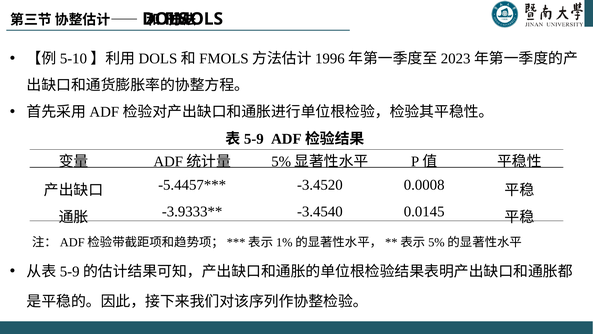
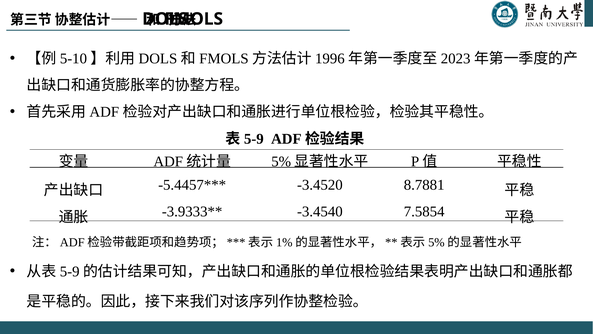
0.0008: 0.0008 -> 8.7881
0.0145: 0.0145 -> 7.5854
